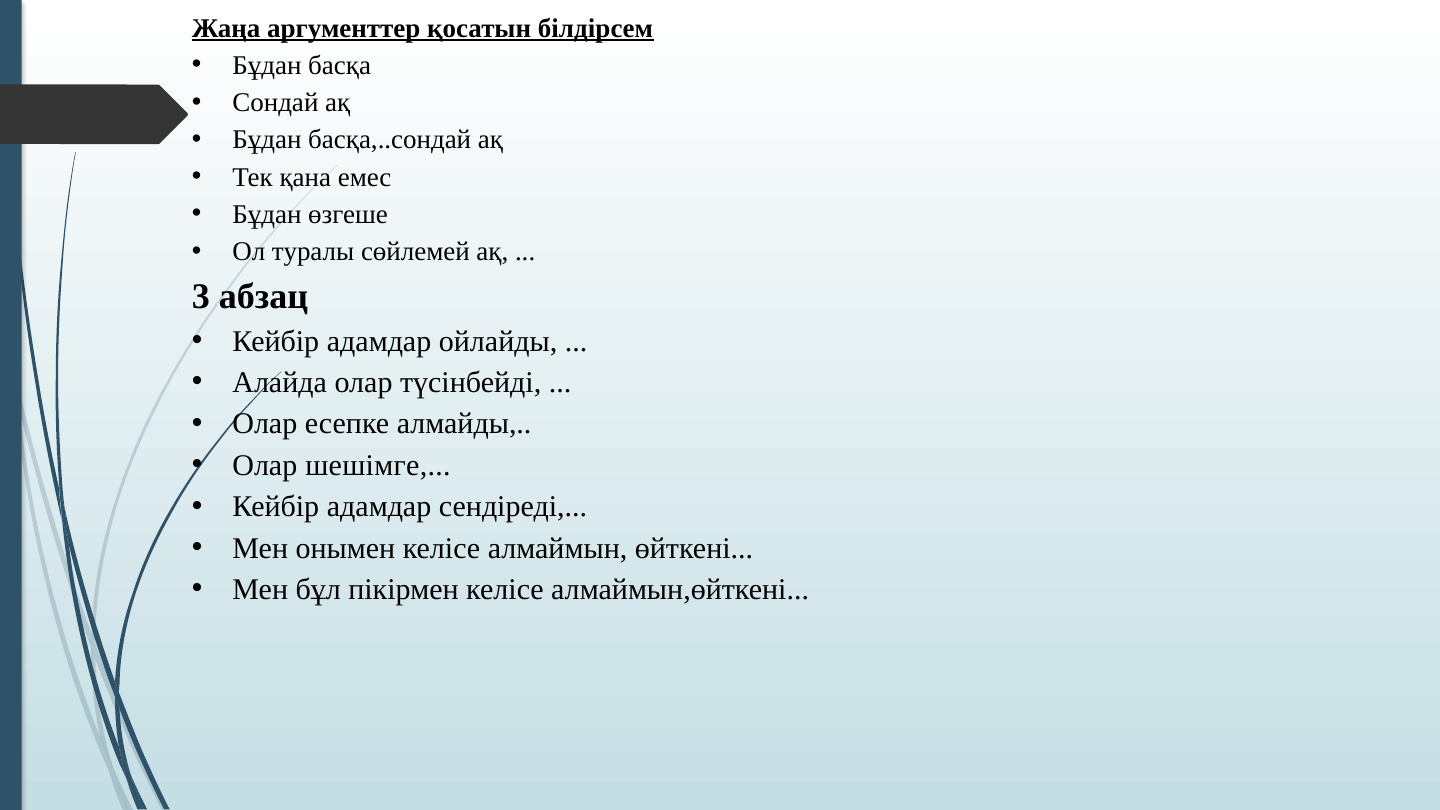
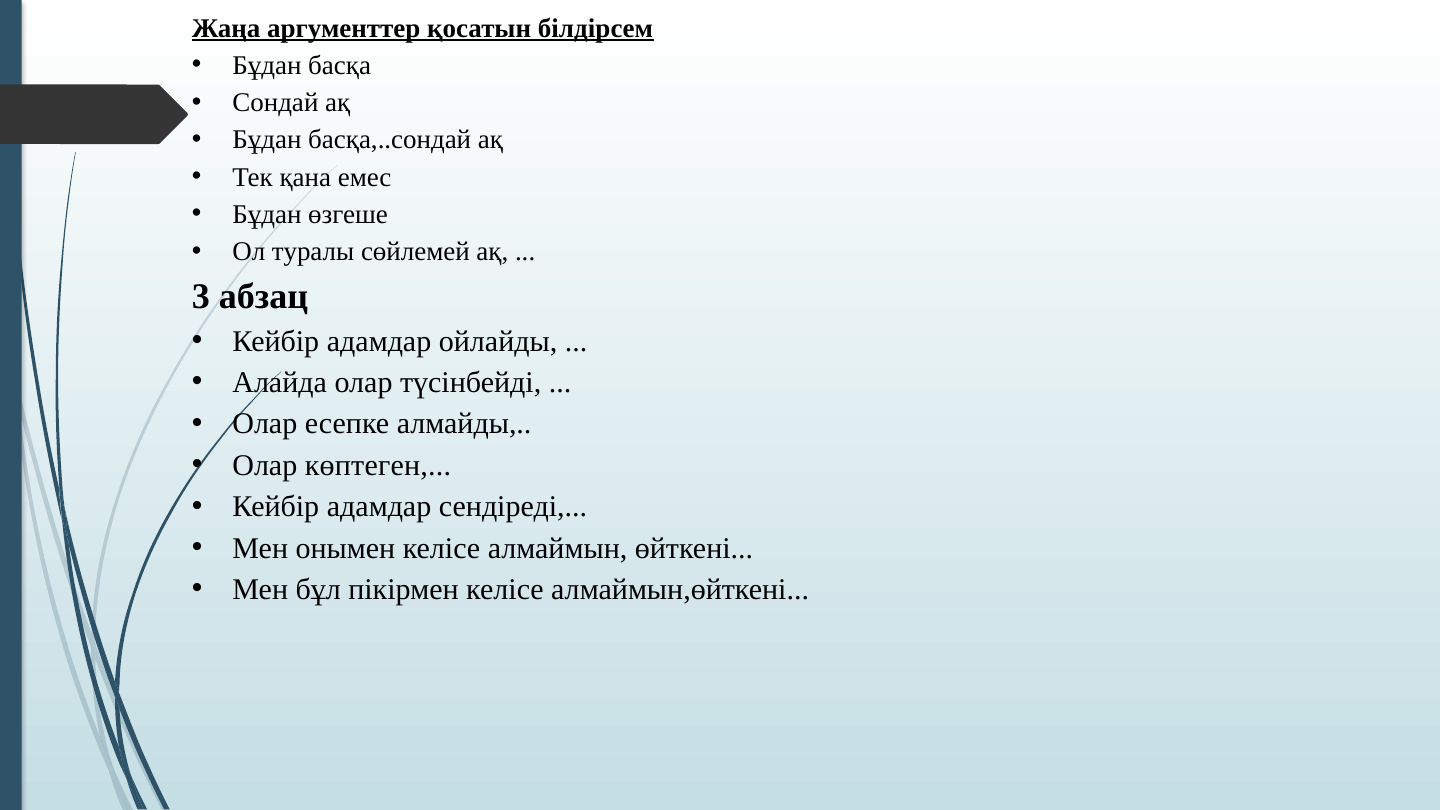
шешімге: шешімге -> көптеген
